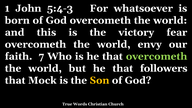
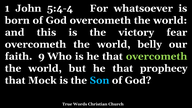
5:4-3: 5:4-3 -> 5:4-4
envy: envy -> belly
7: 7 -> 9
followers: followers -> prophecy
Son colour: yellow -> light blue
